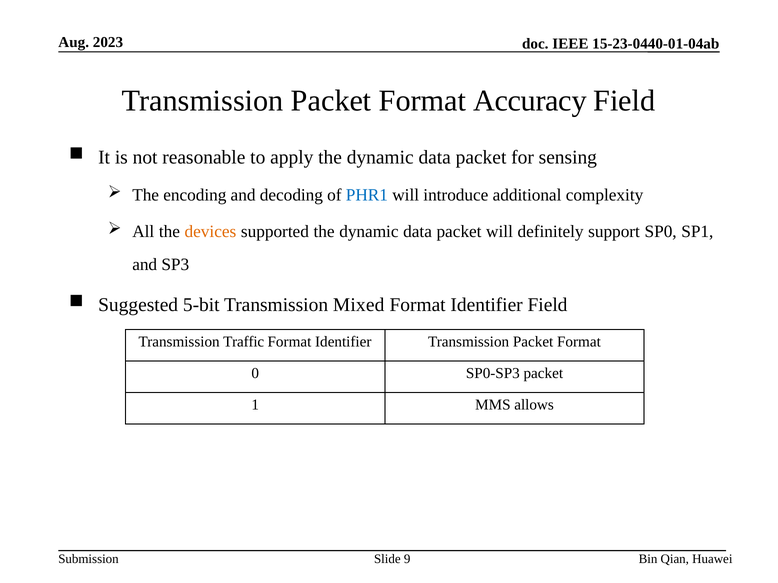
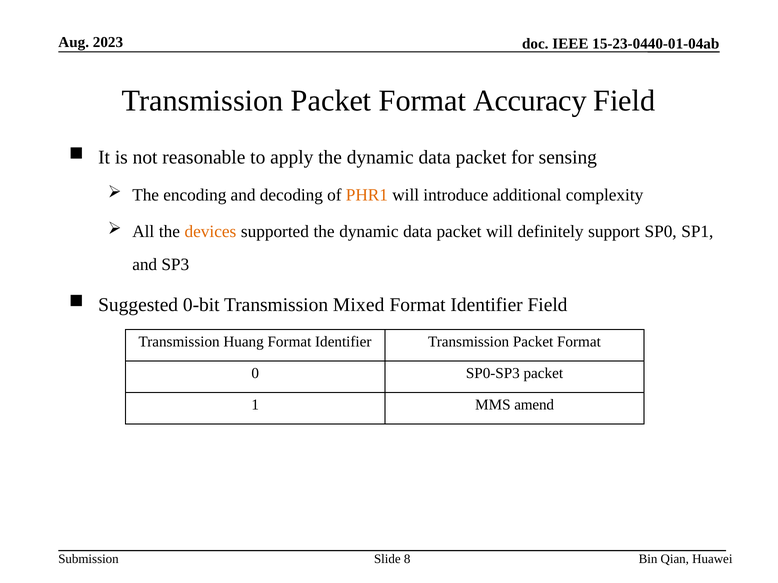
PHR1 colour: blue -> orange
5-bit: 5-bit -> 0-bit
Traffic: Traffic -> Huang
allows: allows -> amend
9: 9 -> 8
